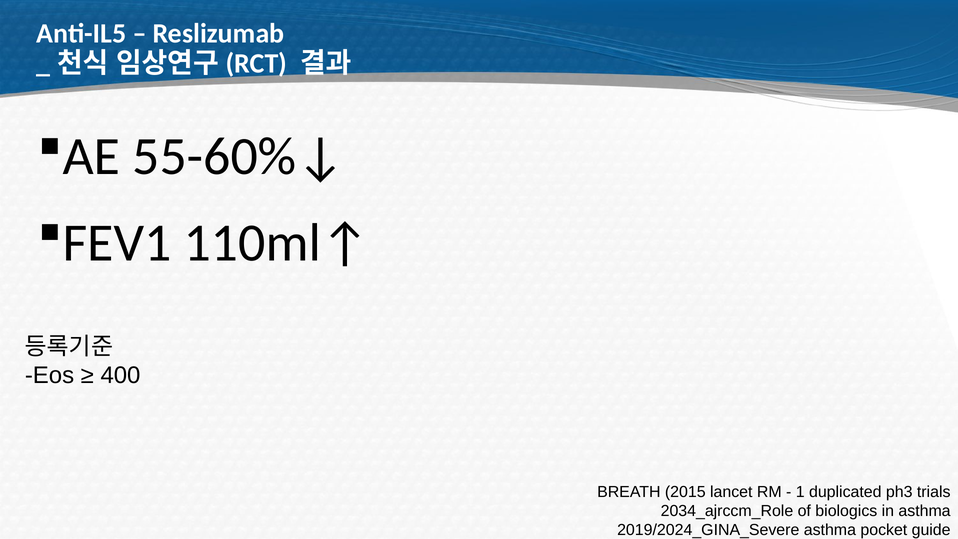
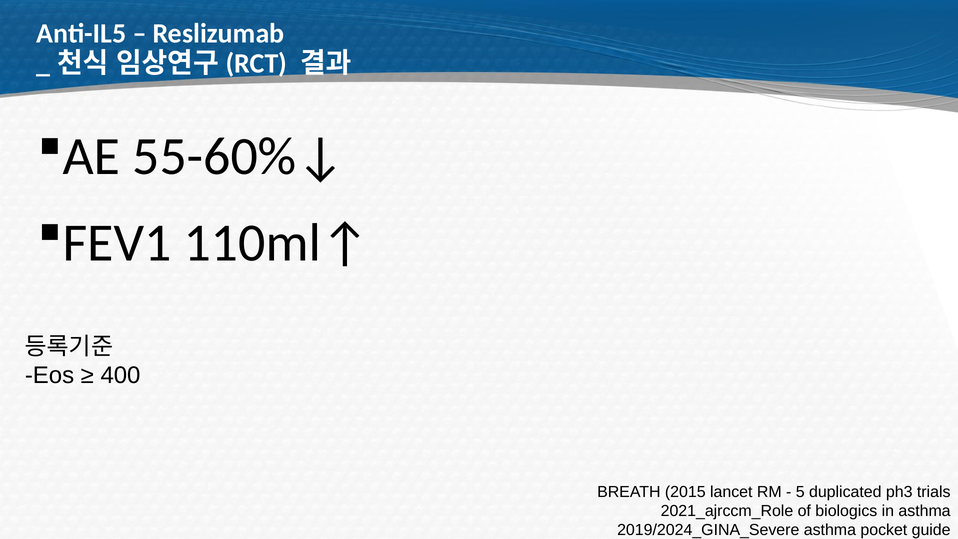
1: 1 -> 5
2034_ajrccm_Role: 2034_ajrccm_Role -> 2021_ajrccm_Role
